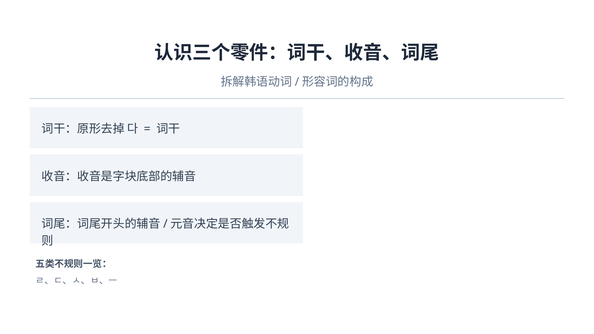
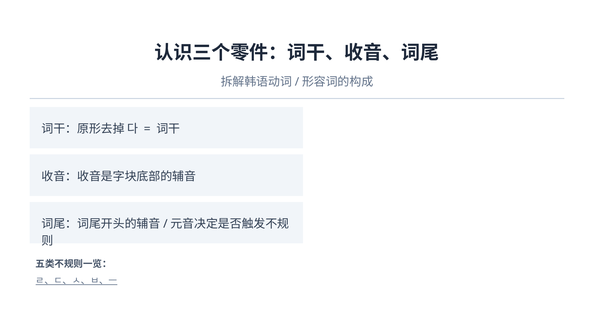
ㄹ、ㄷ、ㅅ、ㅂ、ㅡ underline: none -> present
